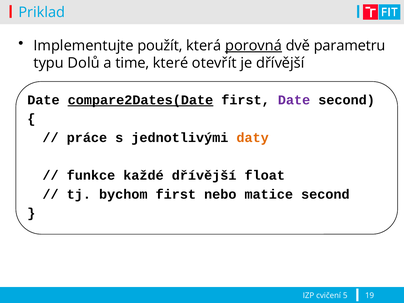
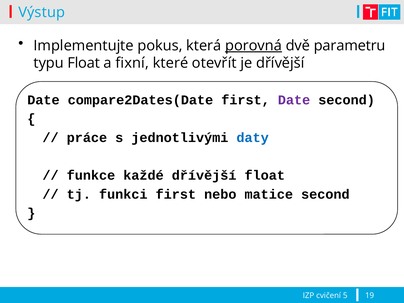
Priklad: Priklad -> Výstup
použít: použít -> pokus
typu Dolů: Dolů -> Float
time: time -> fixní
compare2Dates(Date underline: present -> none
daty colour: orange -> blue
bychom: bychom -> funkci
